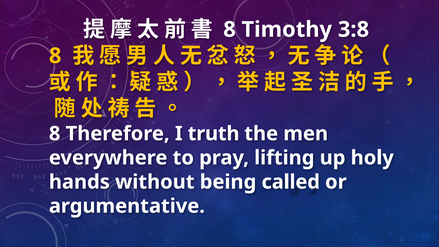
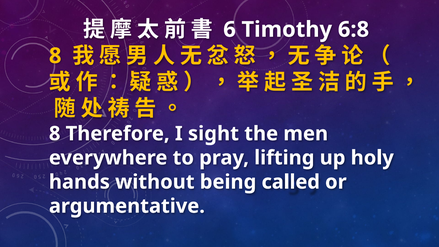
8 at (230, 30): 8 -> 6
3:8: 3:8 -> 6:8
truth: truth -> sight
